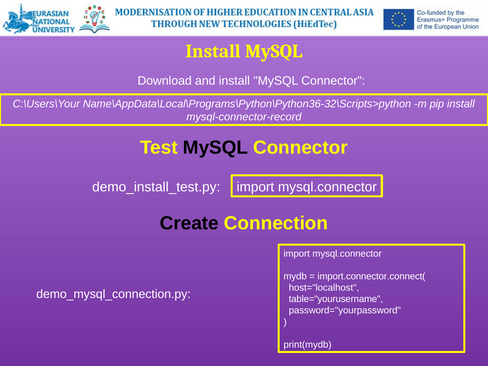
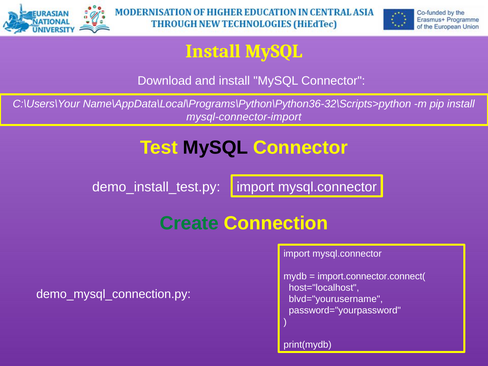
mysql-connector-record: mysql-connector-record -> mysql-connector-import
Create colour: black -> green
table="yourusername: table="yourusername -> blvd="yourusername
